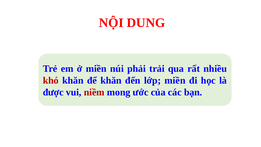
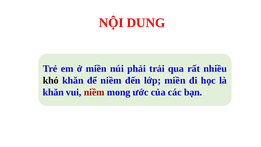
khó colour: red -> black
để khăn: khăn -> niềm
được at (53, 92): được -> khăn
